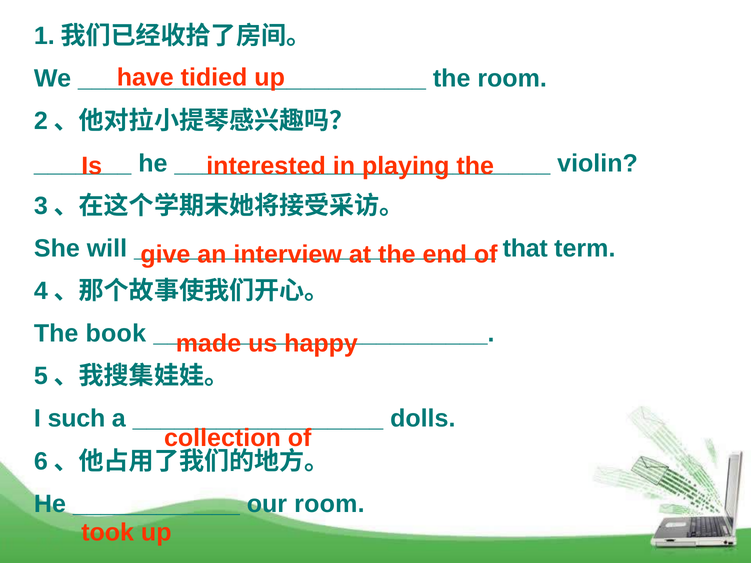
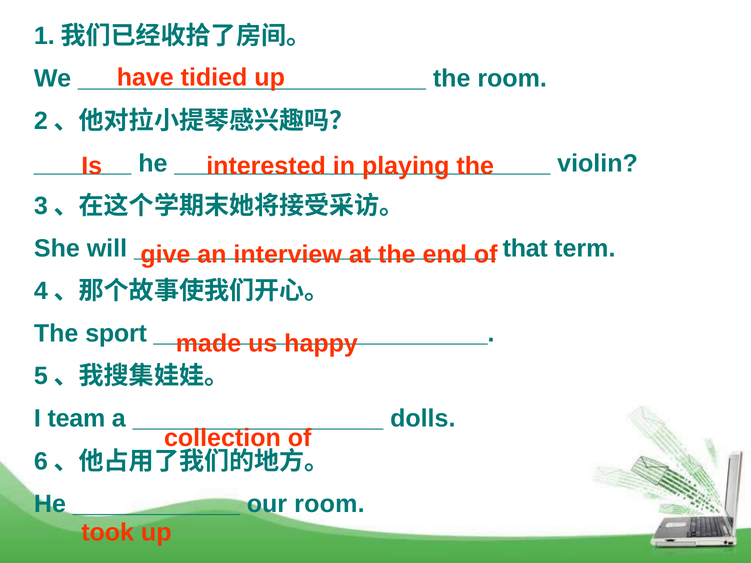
book: book -> sport
such: such -> team
